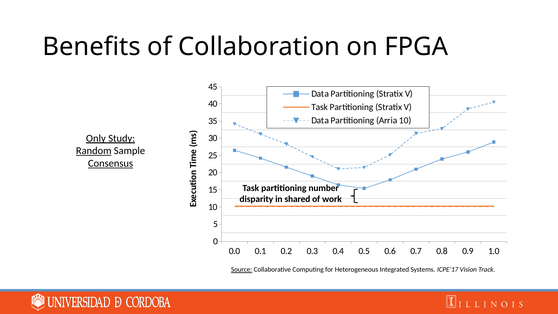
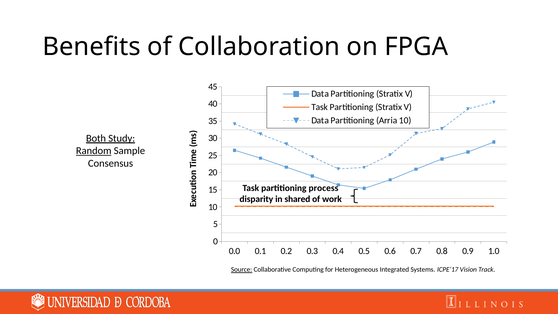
Only: Only -> Both
Consensus underline: present -> none
number: number -> process
